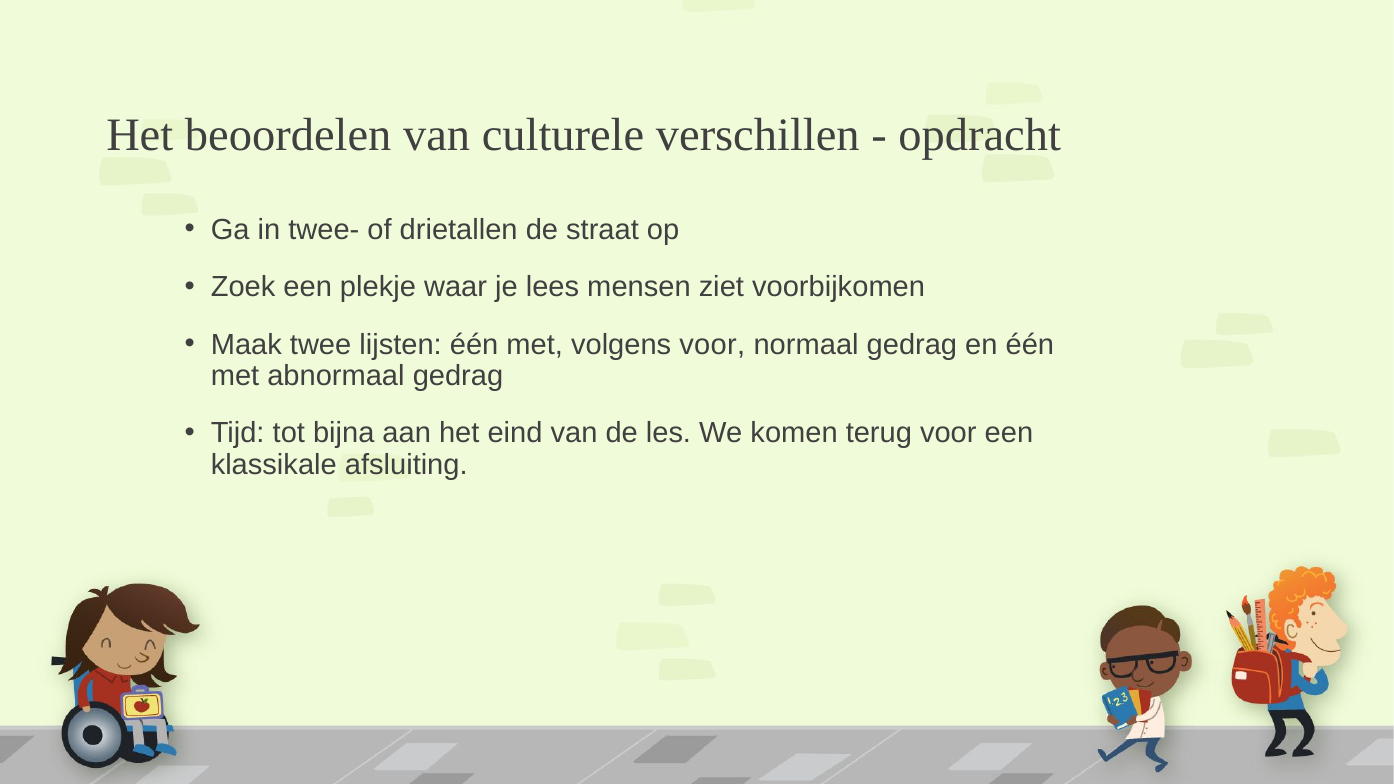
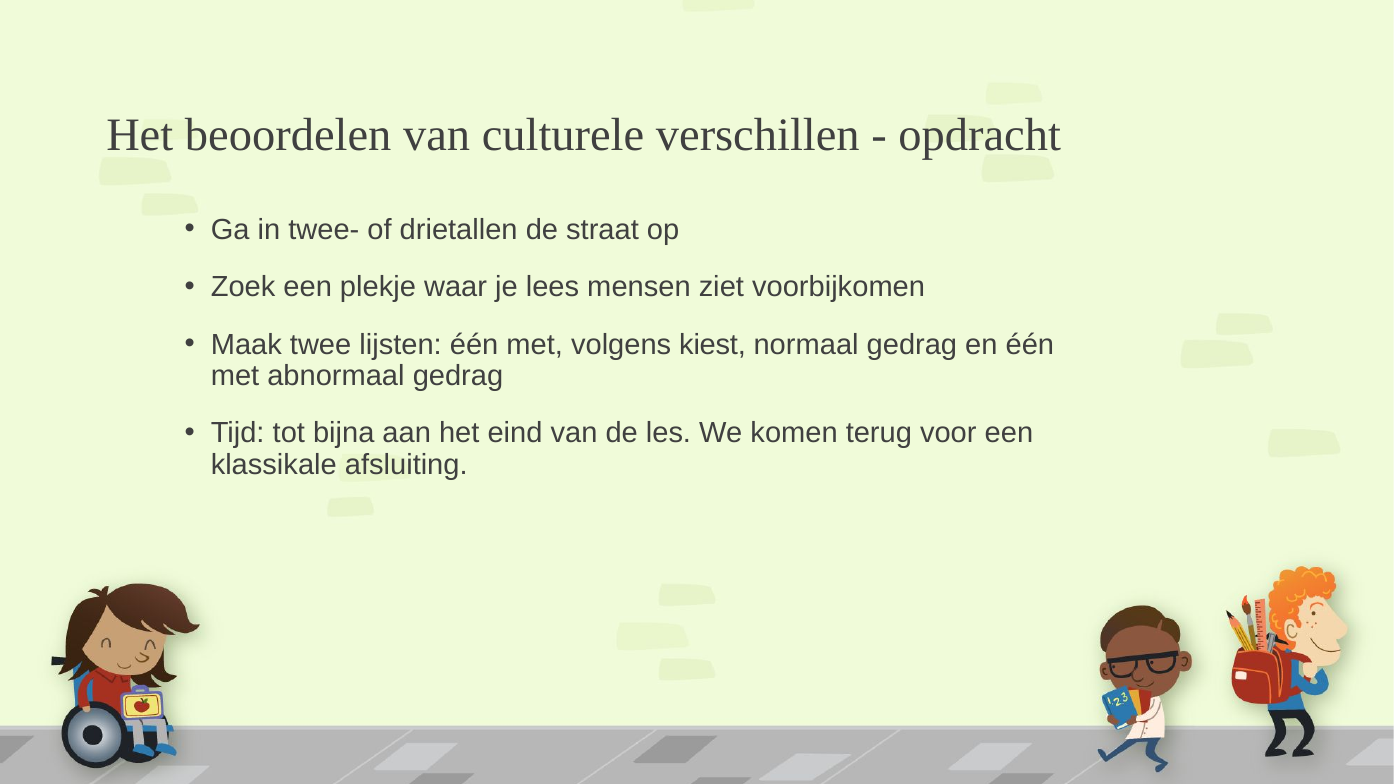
volgens voor: voor -> kiest
